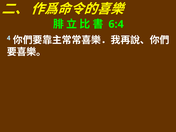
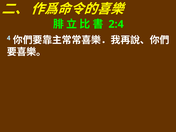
6:4: 6:4 -> 2:4
